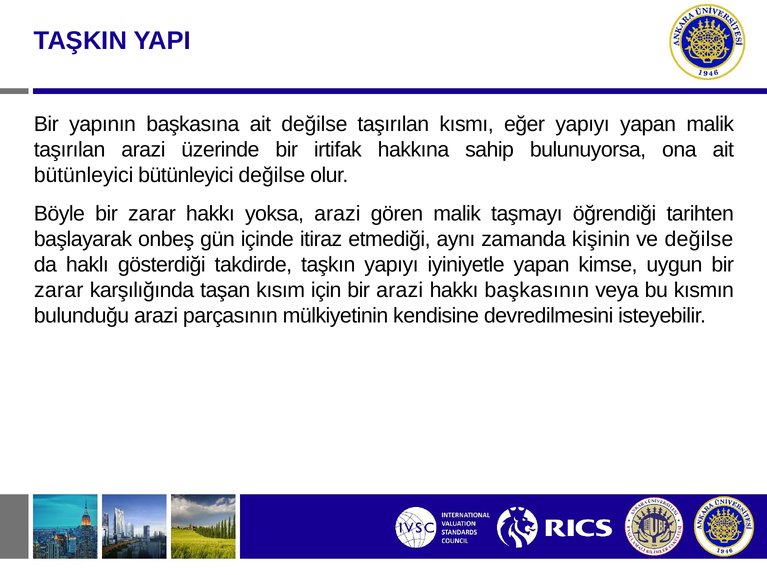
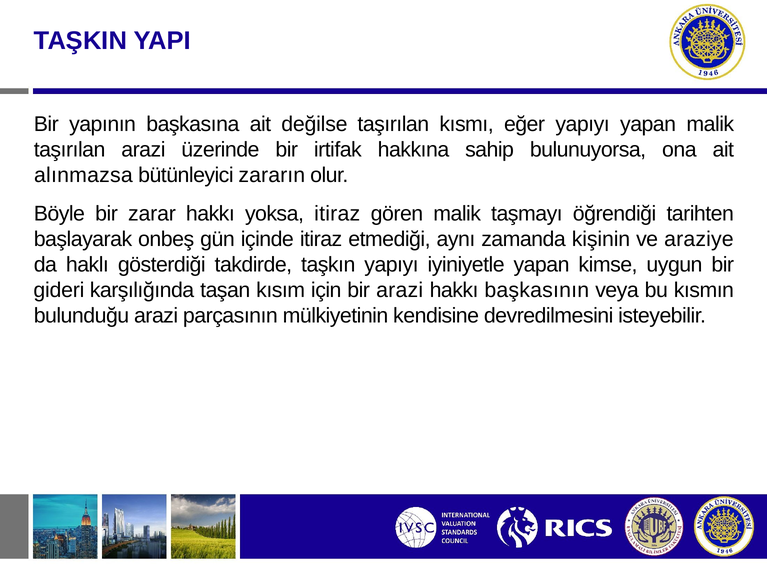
bütünleyici at (84, 175): bütünleyici -> alınmazsa
bütünleyici değilse: değilse -> zararın
yoksa arazi: arazi -> itiraz
ve değilse: değilse -> araziye
zarar at (59, 290): zarar -> gideri
